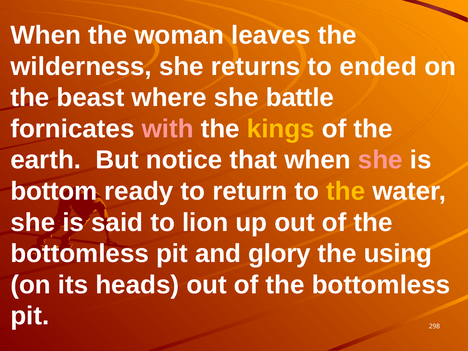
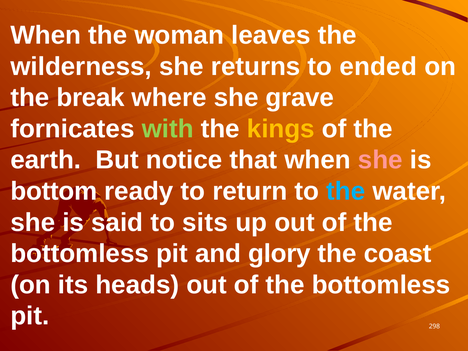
beast: beast -> break
battle: battle -> grave
with colour: pink -> light green
the at (346, 191) colour: yellow -> light blue
lion: lion -> sits
using: using -> coast
